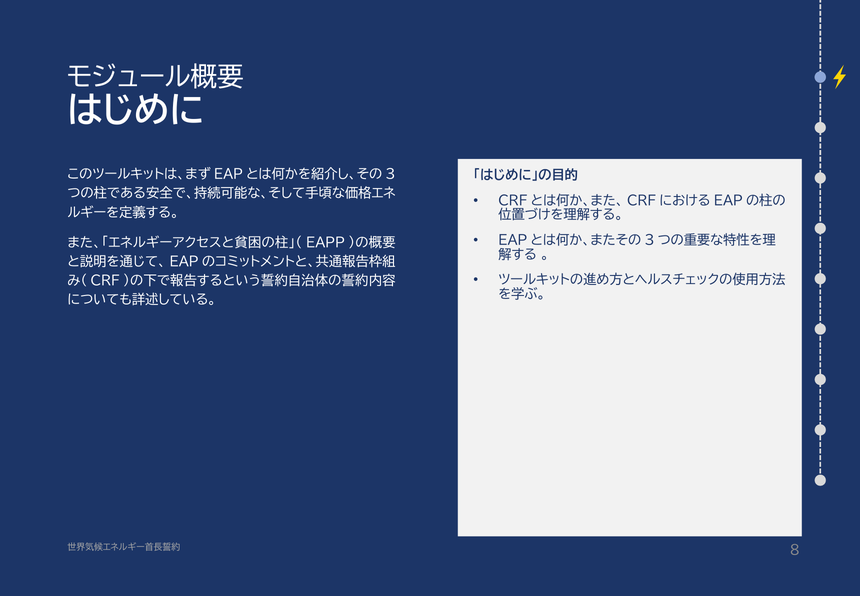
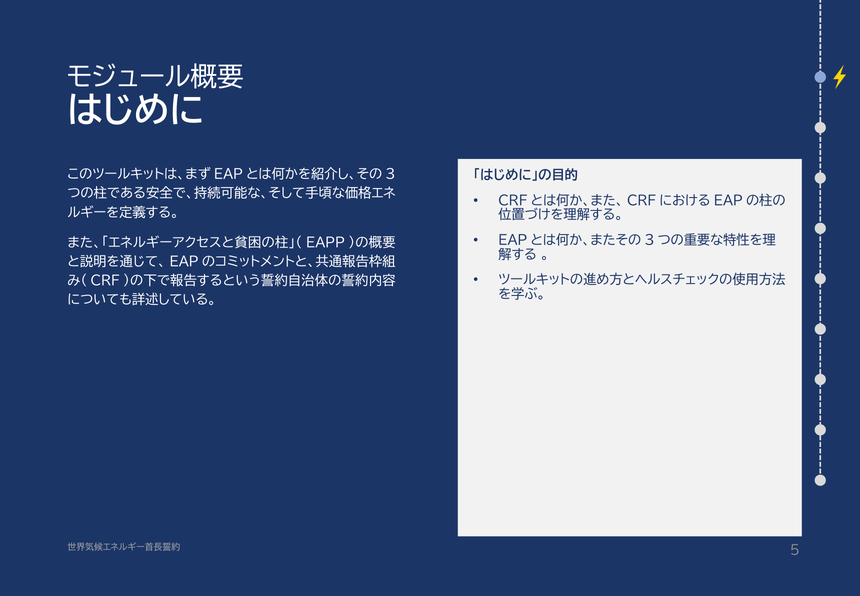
8: 8 -> 5
